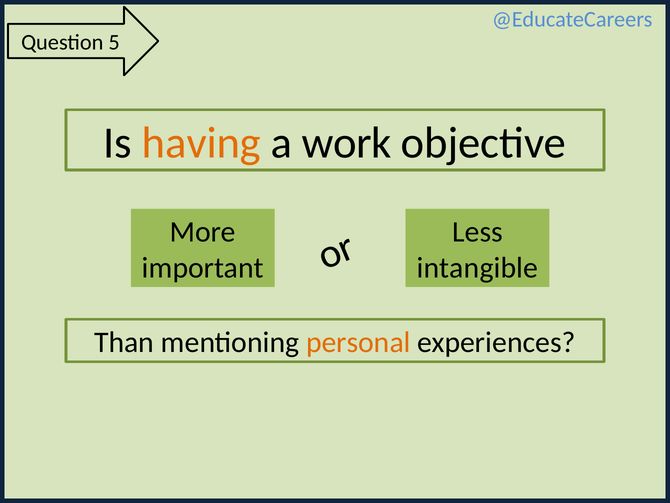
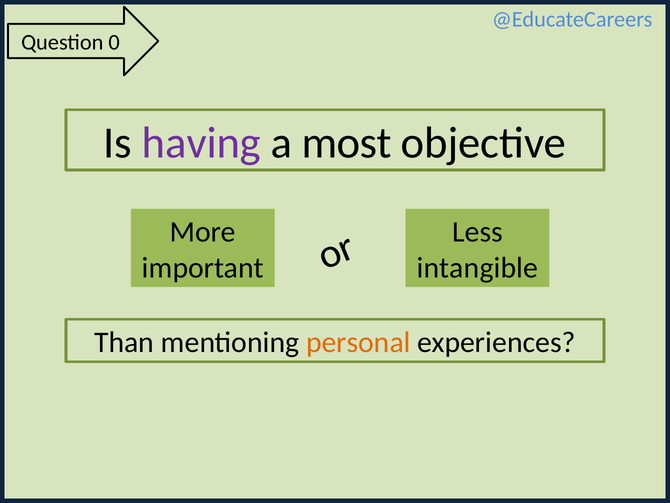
5: 5 -> 0
having colour: orange -> purple
work: work -> most
